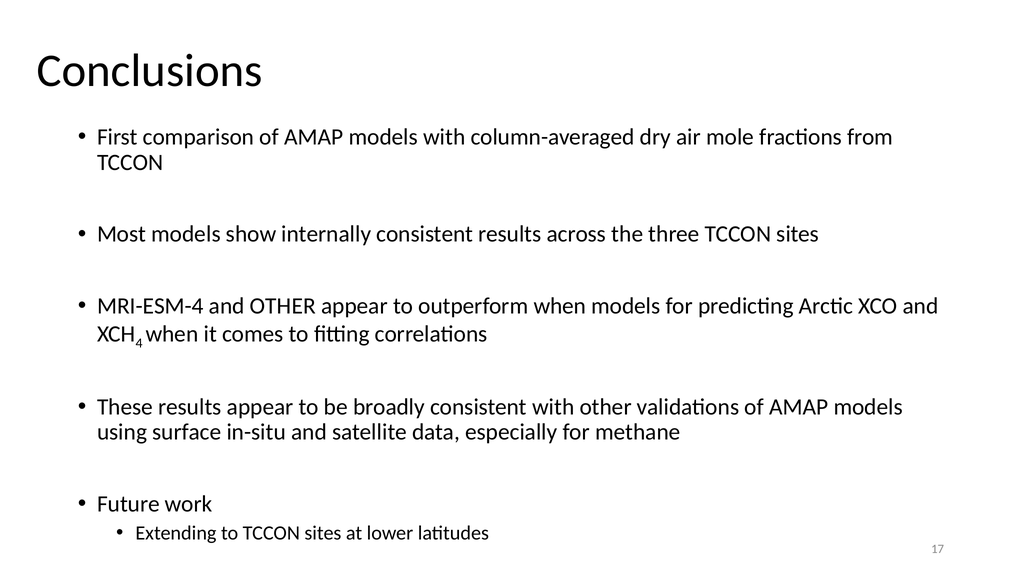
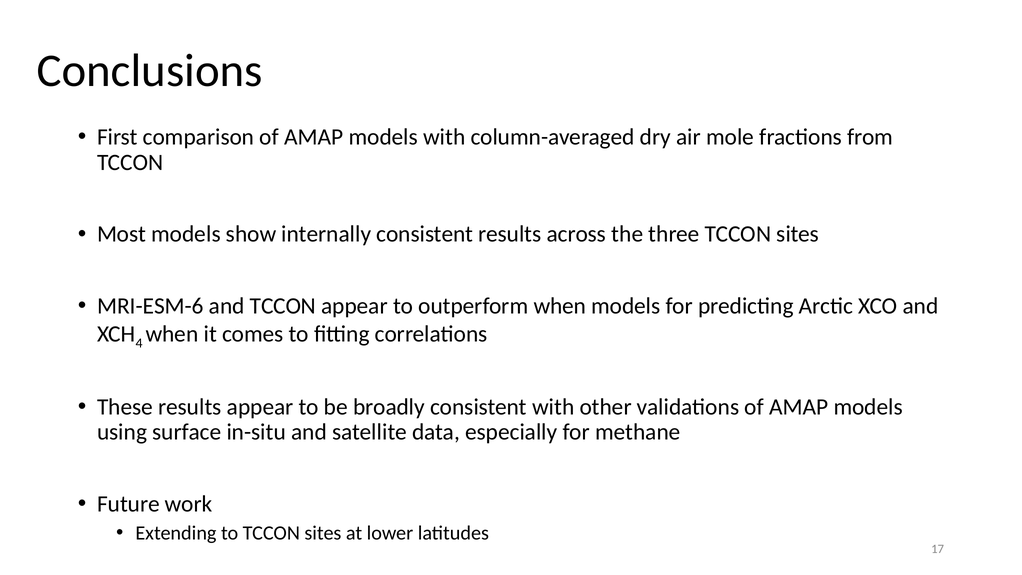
MRI-ESM-4: MRI-ESM-4 -> MRI-ESM-6
and OTHER: OTHER -> TCCON
